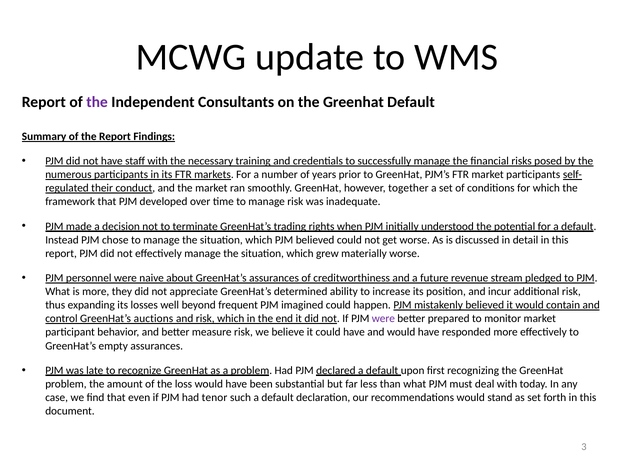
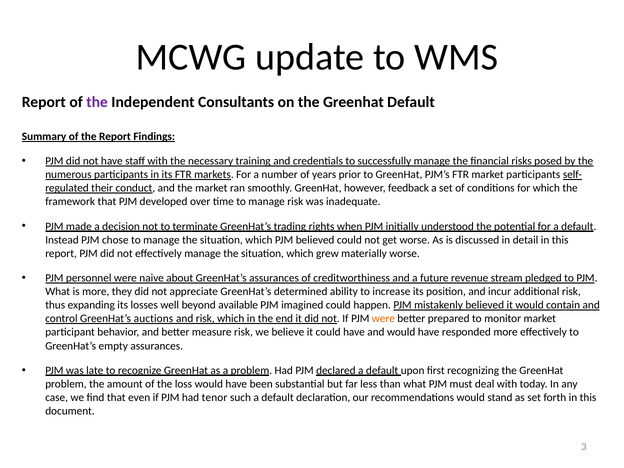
together: together -> feedback
frequent: frequent -> available
were at (383, 319) colour: purple -> orange
